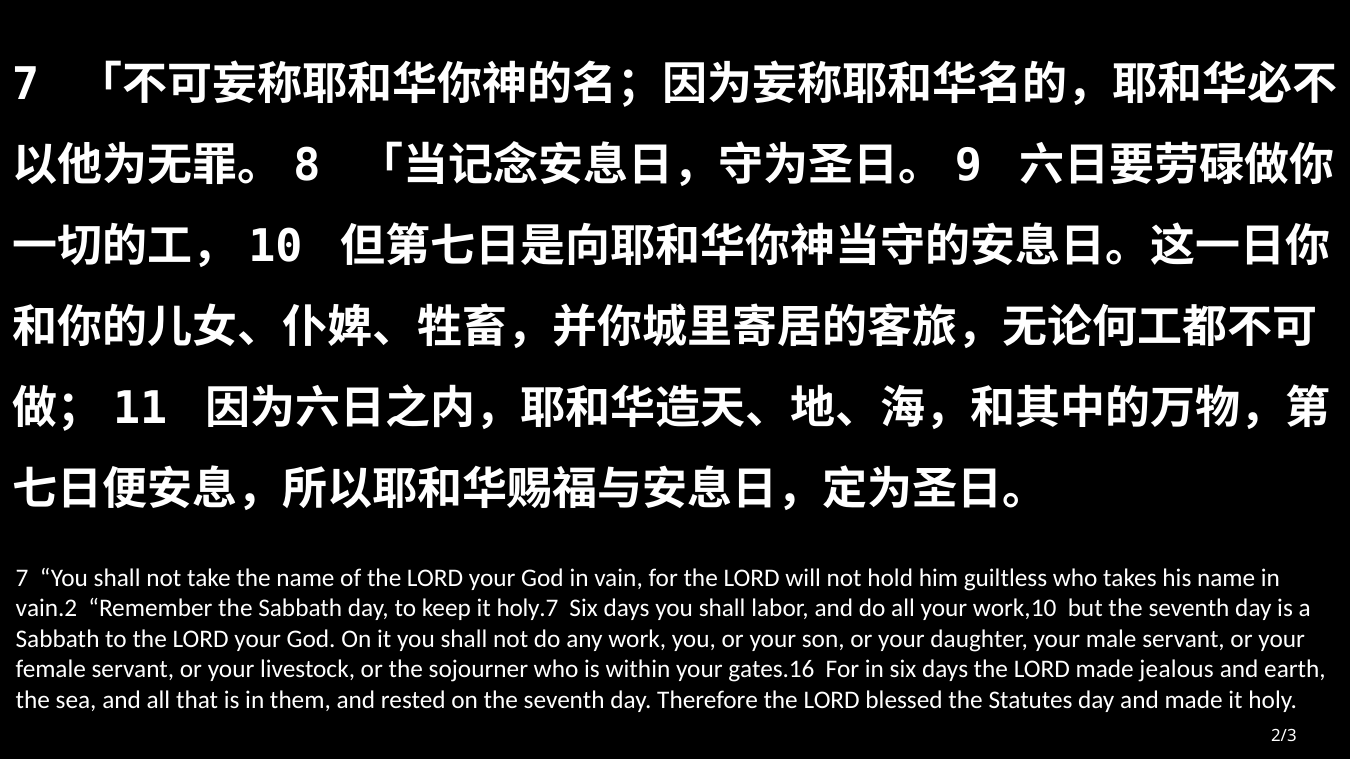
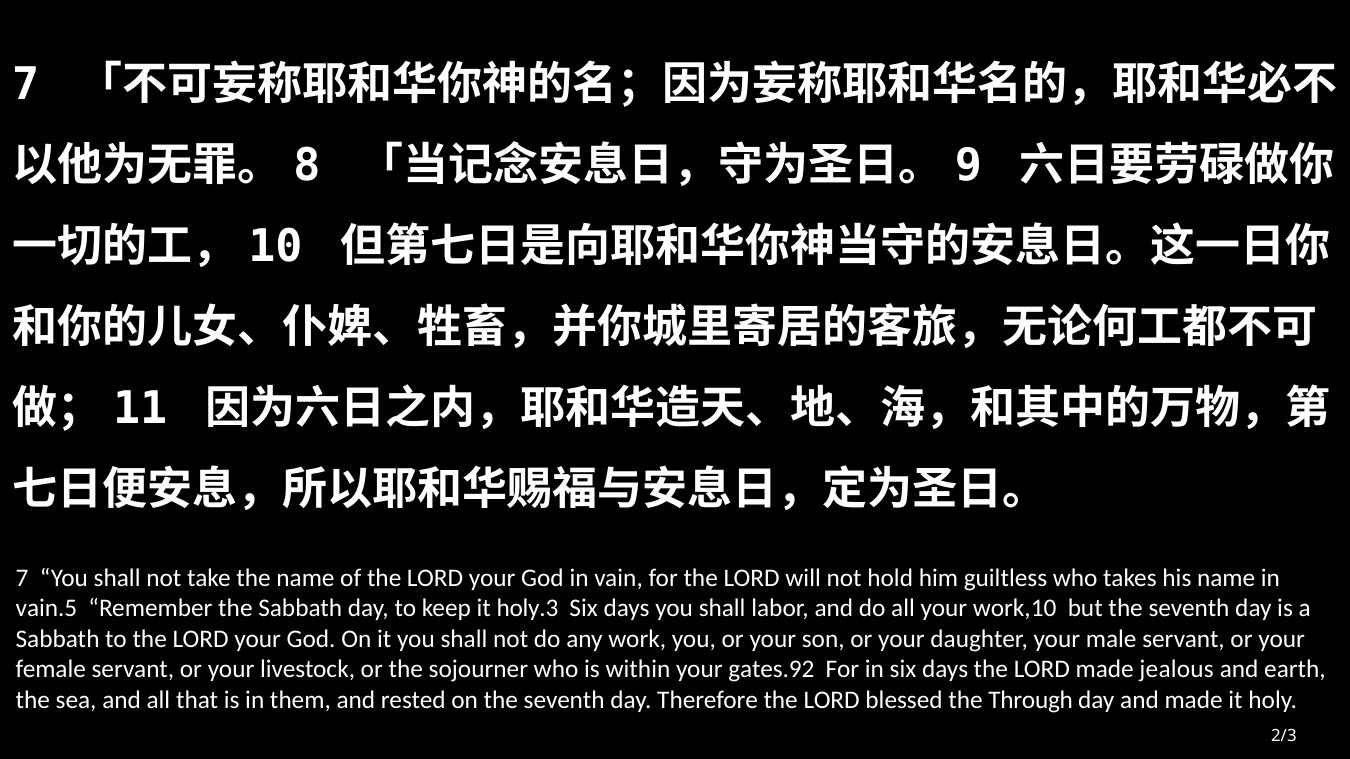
vain.2: vain.2 -> vain.5
holy.7: holy.7 -> holy.3
gates.16: gates.16 -> gates.92
Statutes: Statutes -> Through
